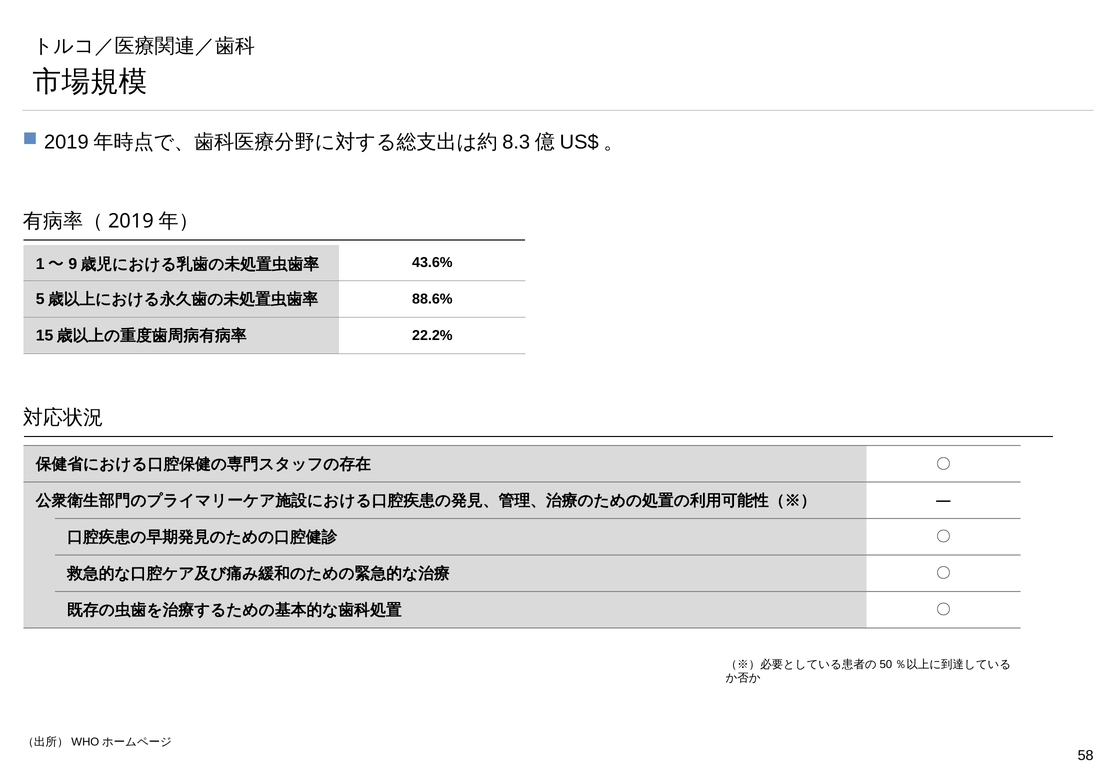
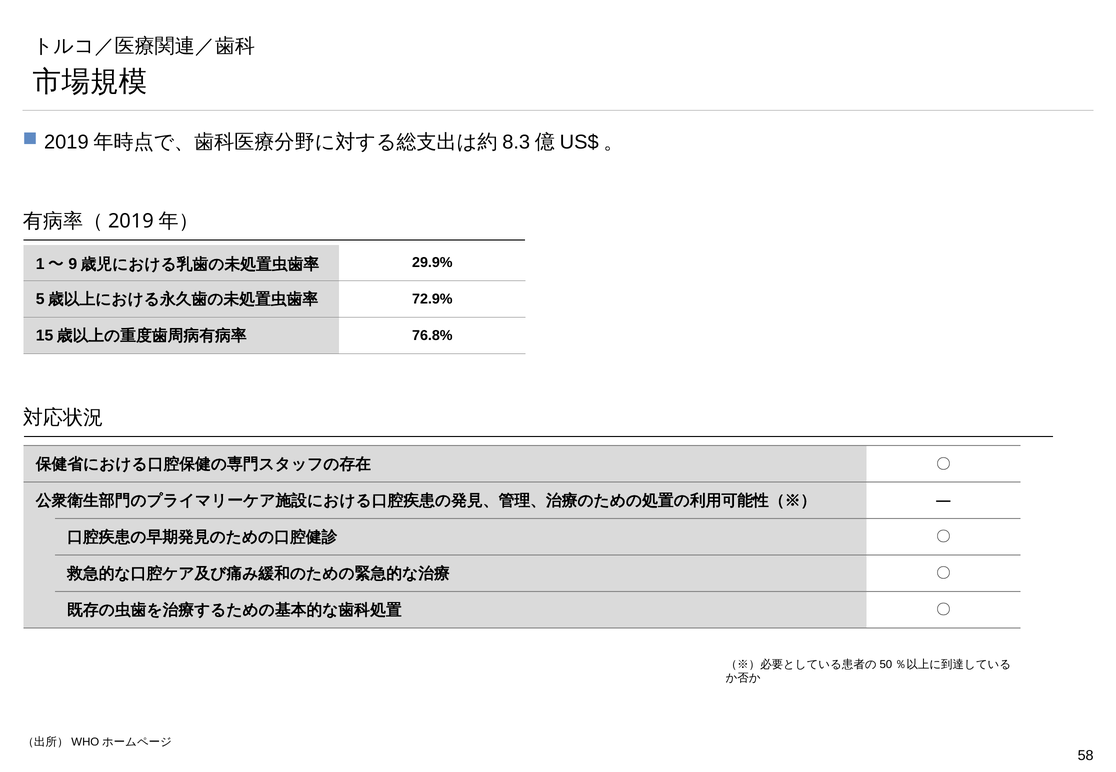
43.6%: 43.6% -> 29.9%
88.6%: 88.6% -> 72.9%
22.2%: 22.2% -> 76.8%
